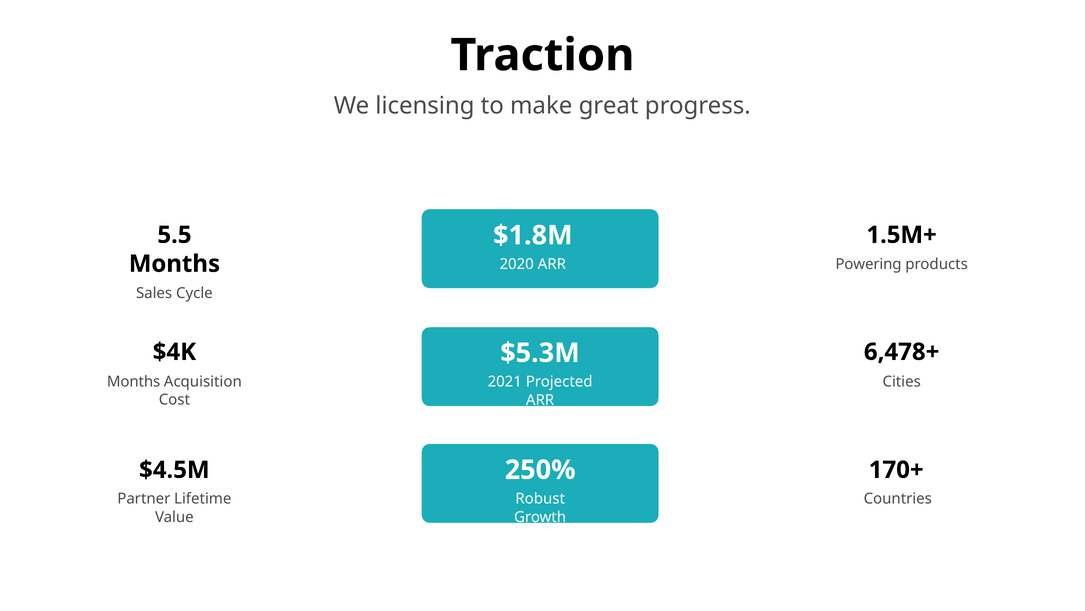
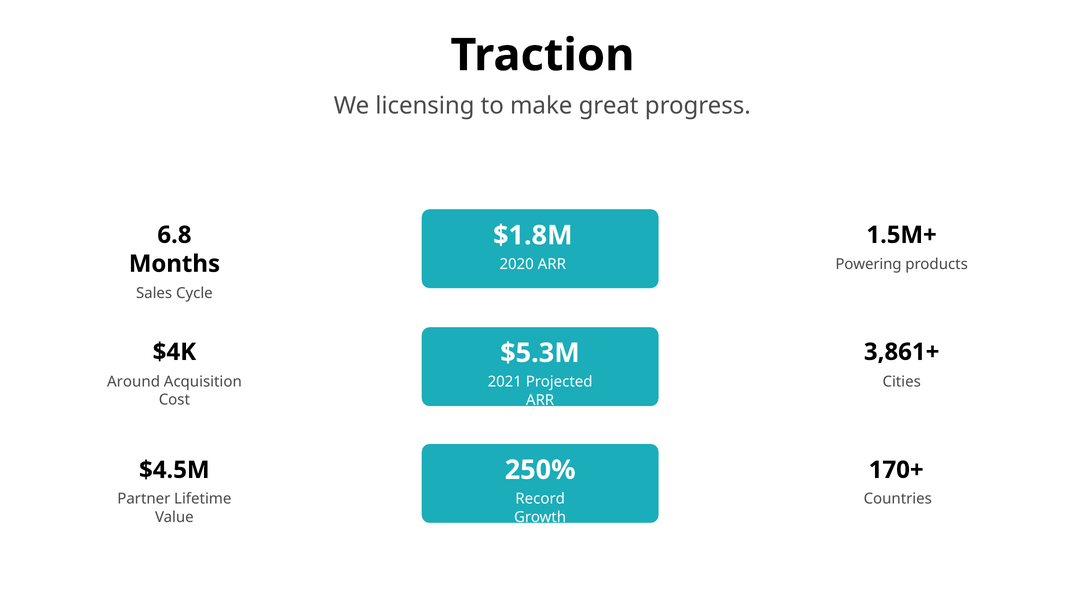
5.5: 5.5 -> 6.8
6,478+: 6,478+ -> 3,861+
Months at (134, 381): Months -> Around
Robust: Robust -> Record
